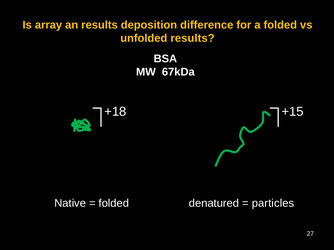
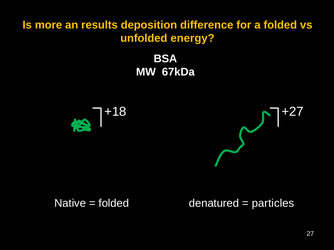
array: array -> more
unfolded results: results -> energy
+15: +15 -> +27
